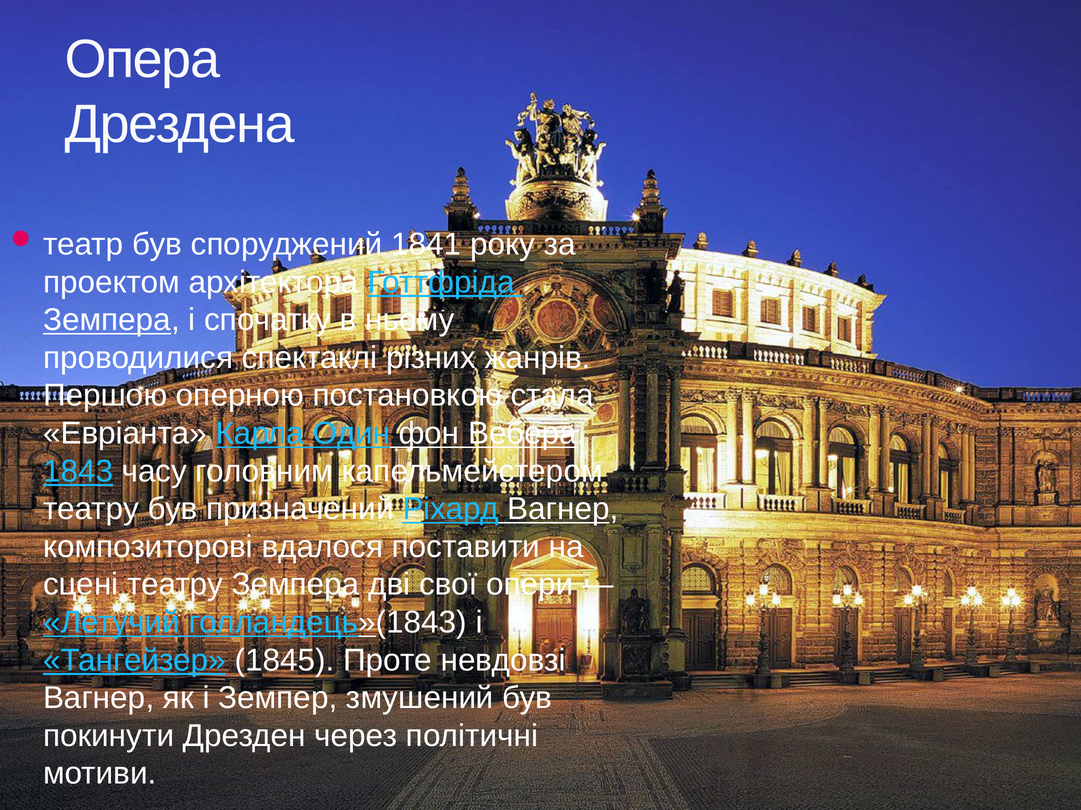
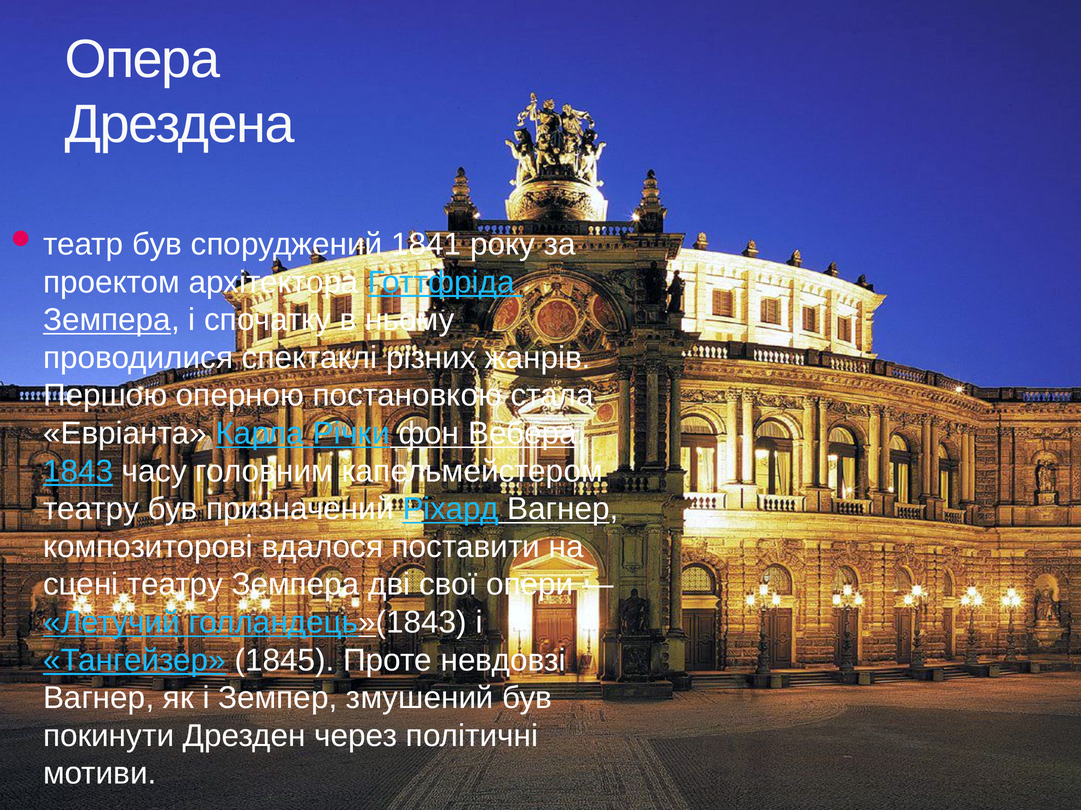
Один: Один -> Річки
